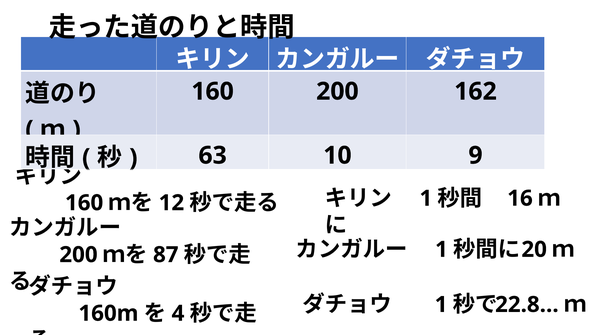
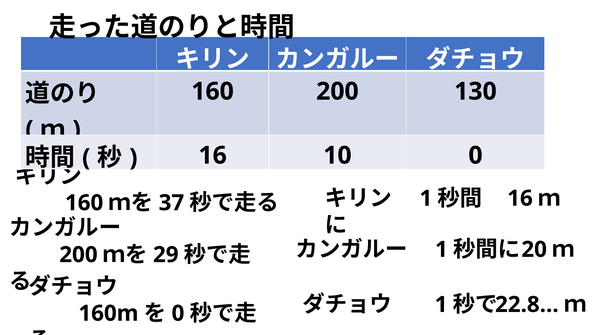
162: 162 -> 130
63 at (213, 156): 63 -> 16
10 9: 9 -> 0
12: 12 -> 37
87: 87 -> 29
4 at (178, 314): 4 -> 0
